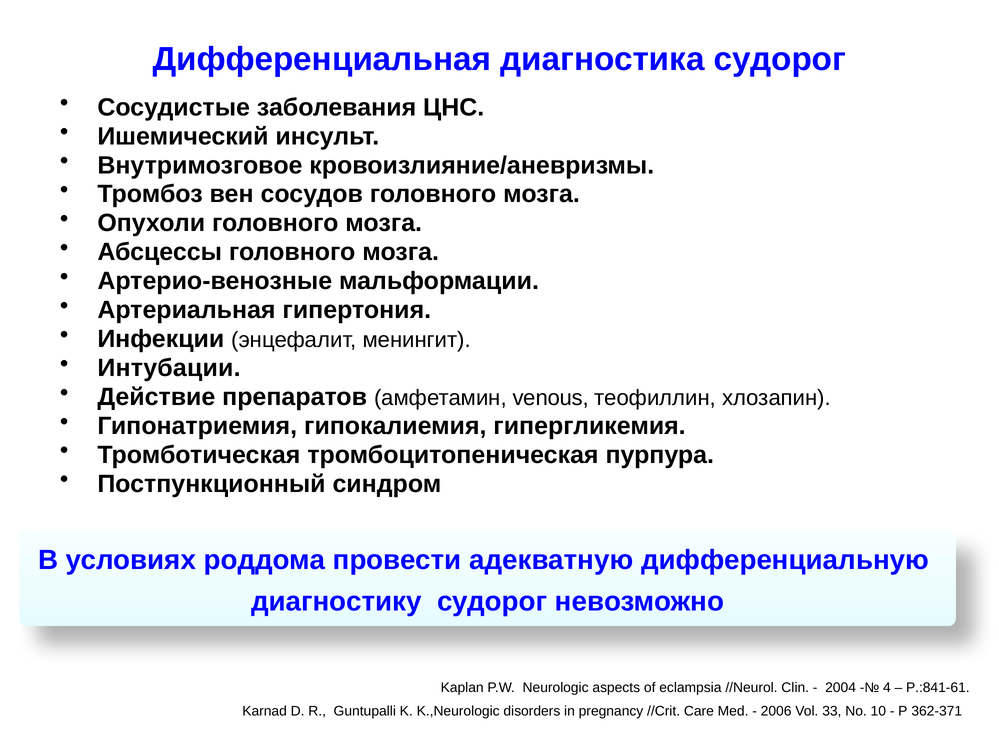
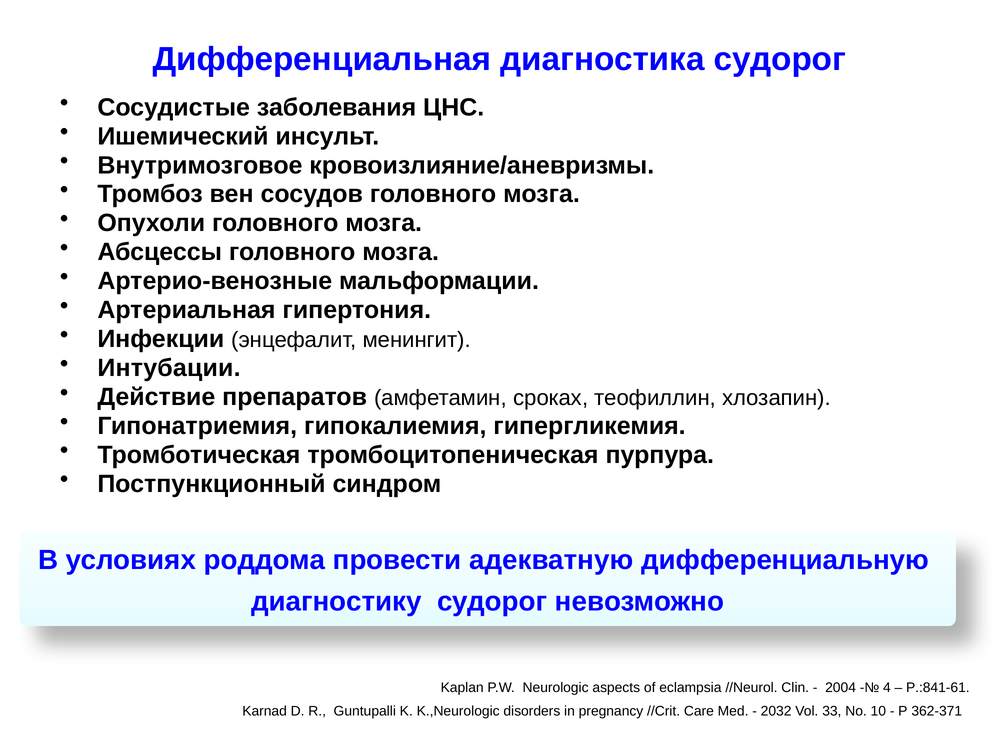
venous: venous -> сроках
2006: 2006 -> 2032
